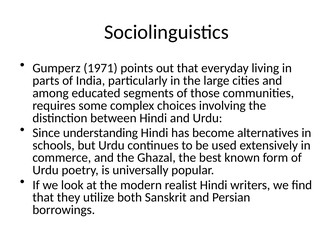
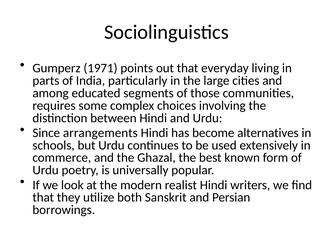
understanding: understanding -> arrangements
